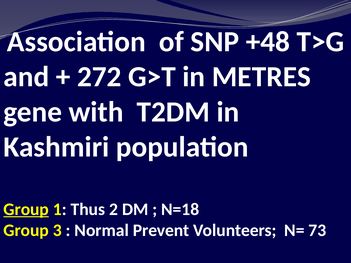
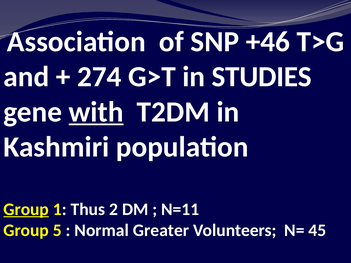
+48: +48 -> +46
272: 272 -> 274
METRES: METRES -> STUDIES
with underline: none -> present
N=18: N=18 -> N=11
3: 3 -> 5
Prevent: Prevent -> Greater
73: 73 -> 45
